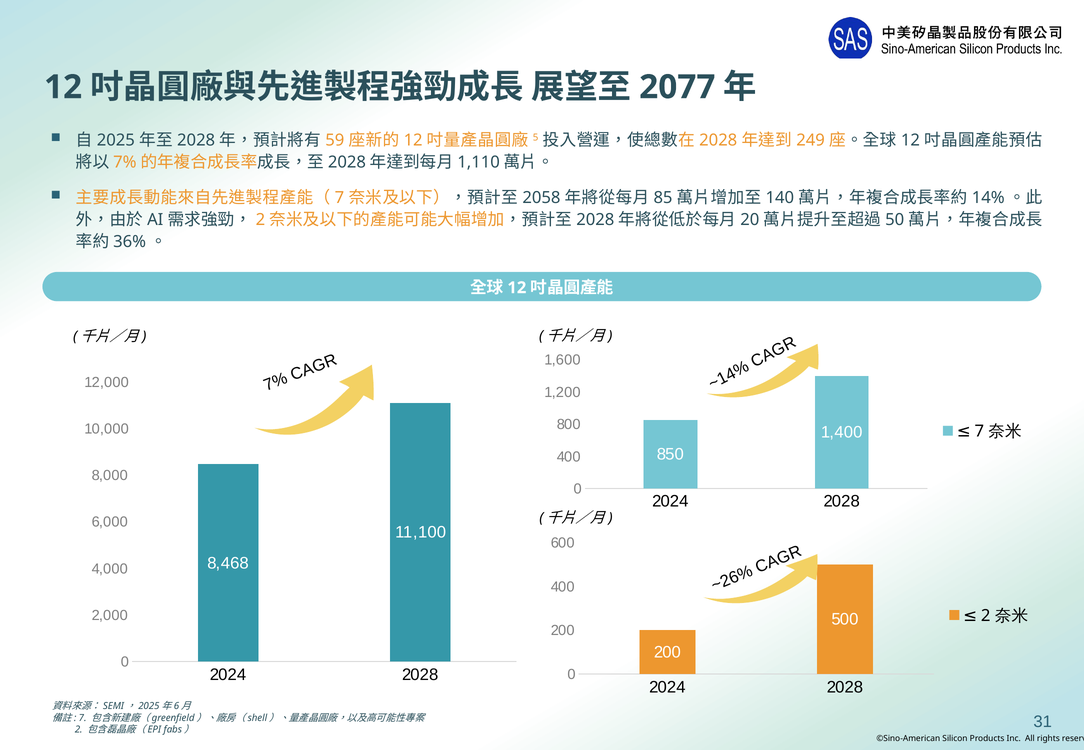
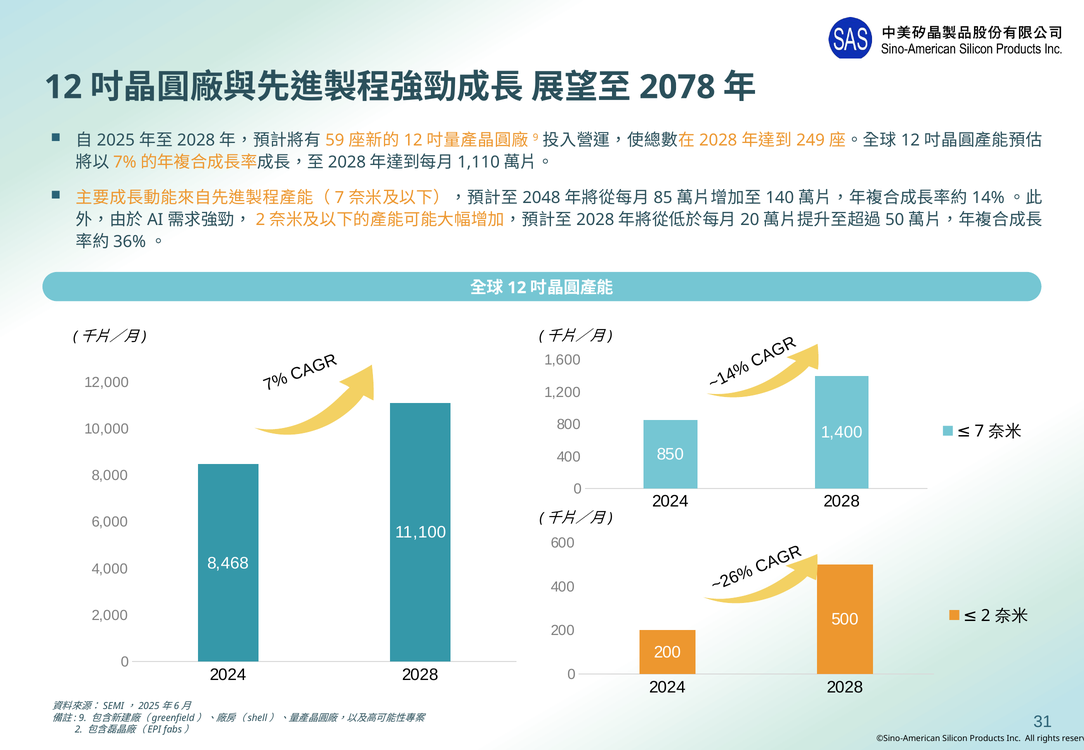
2077: 2077 -> 2078
5 at (536, 137): 5 -> 9
2058: 2058 -> 2048
7 at (83, 718): 7 -> 9
